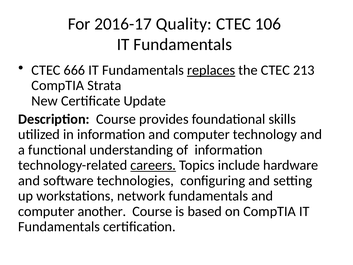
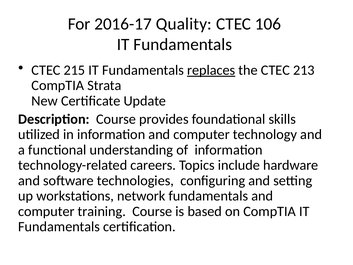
666: 666 -> 215
careers underline: present -> none
another: another -> training
